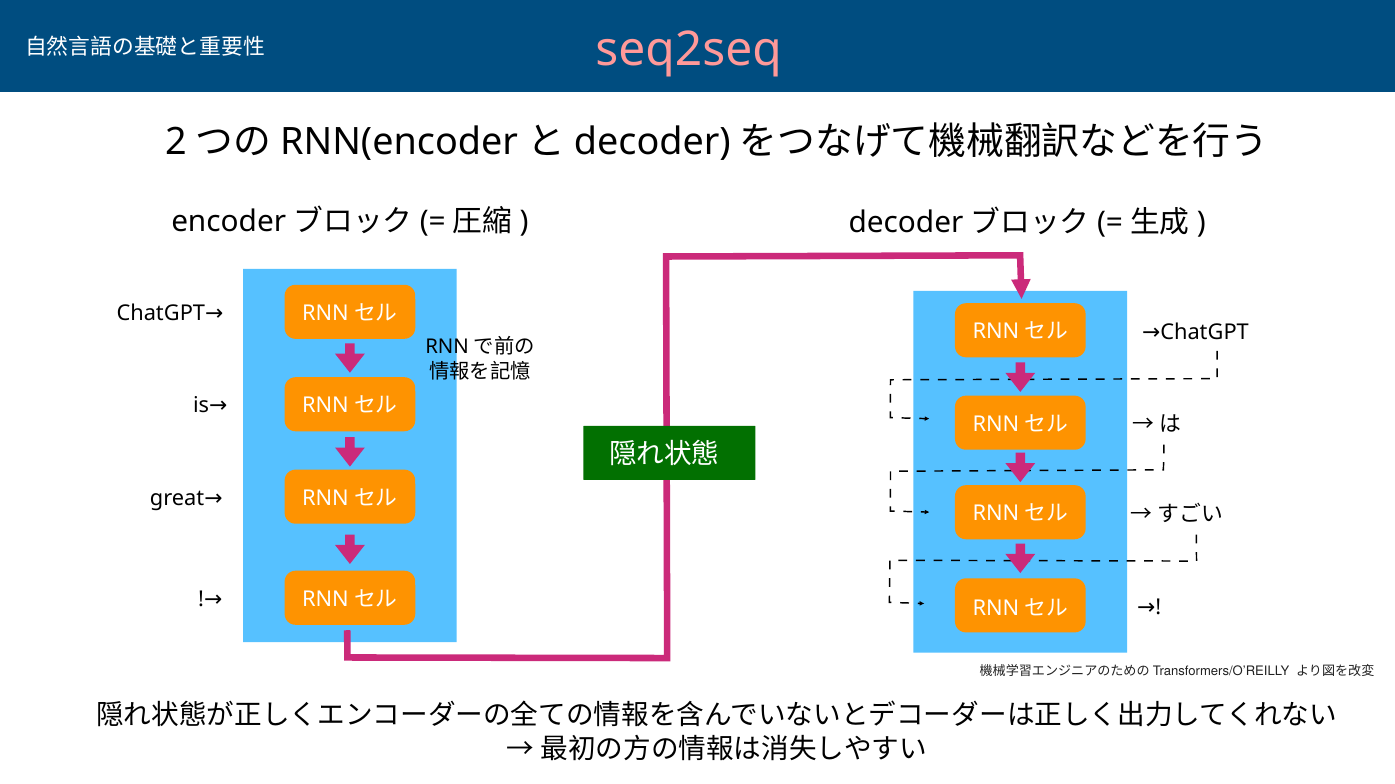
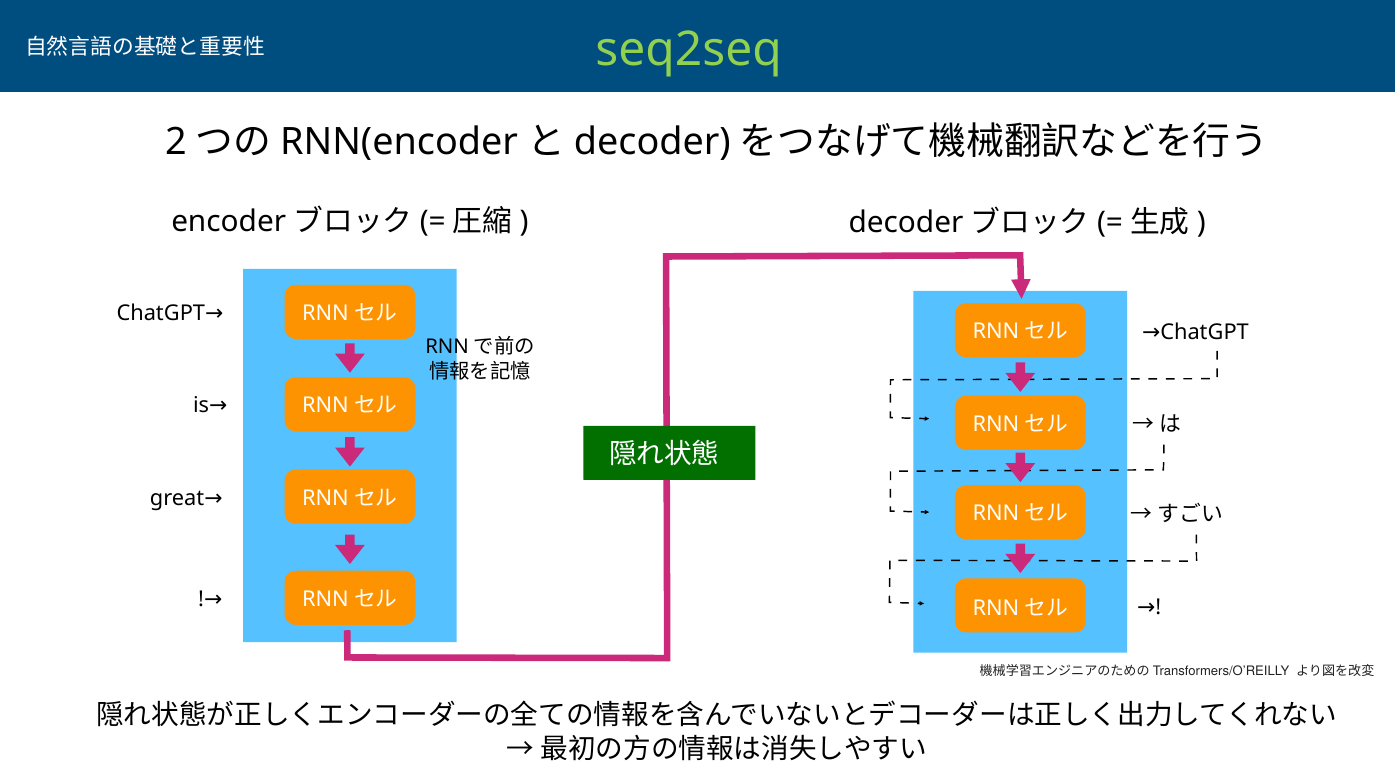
seq2seq colour: pink -> light green
